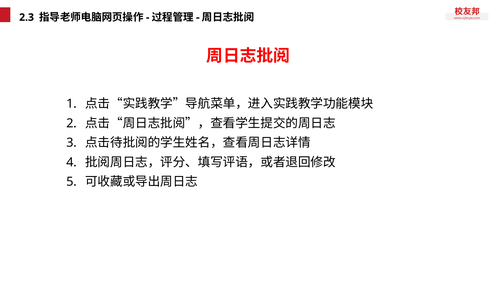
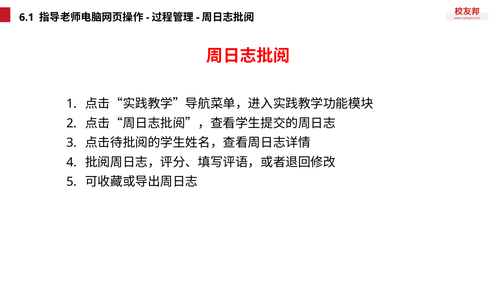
2.3: 2.3 -> 6.1
